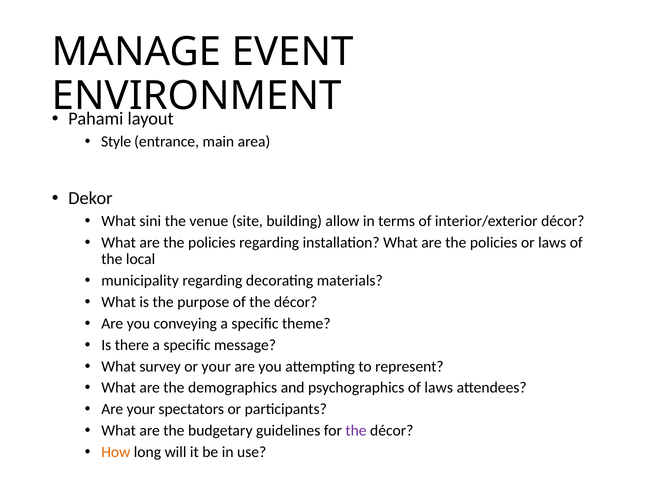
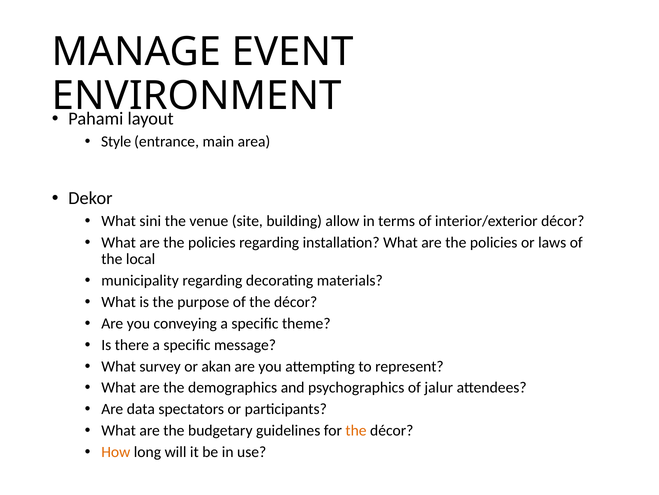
or your: your -> akan
of laws: laws -> jalur
Are your: your -> data
the at (356, 430) colour: purple -> orange
